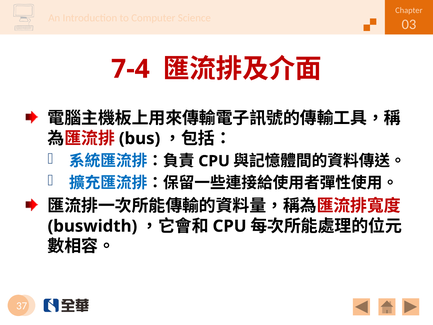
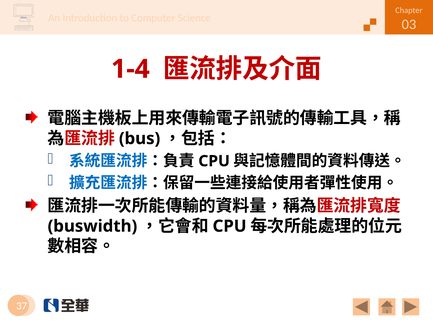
7-4: 7-4 -> 1-4
